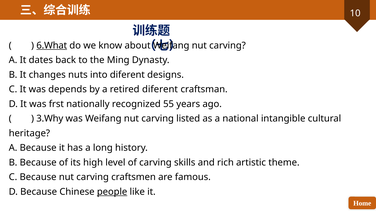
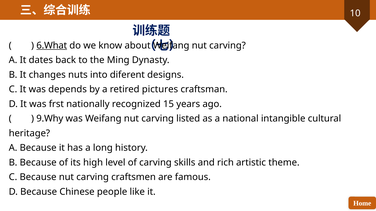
retired diferent: diferent -> pictures
55: 55 -> 15
3.Why: 3.Why -> 9.Why
people underline: present -> none
